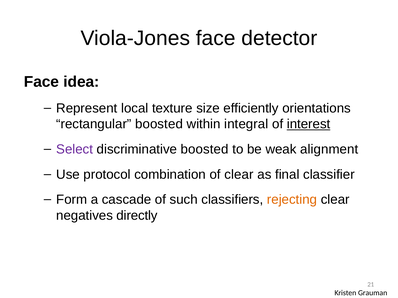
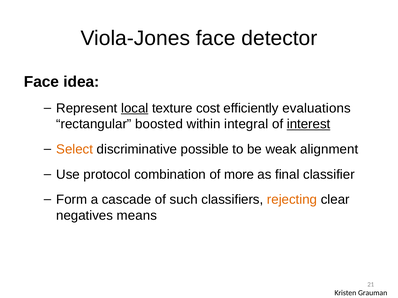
local underline: none -> present
size: size -> cost
orientations: orientations -> evaluations
Select colour: purple -> orange
discriminative boosted: boosted -> possible
of clear: clear -> more
directly: directly -> means
